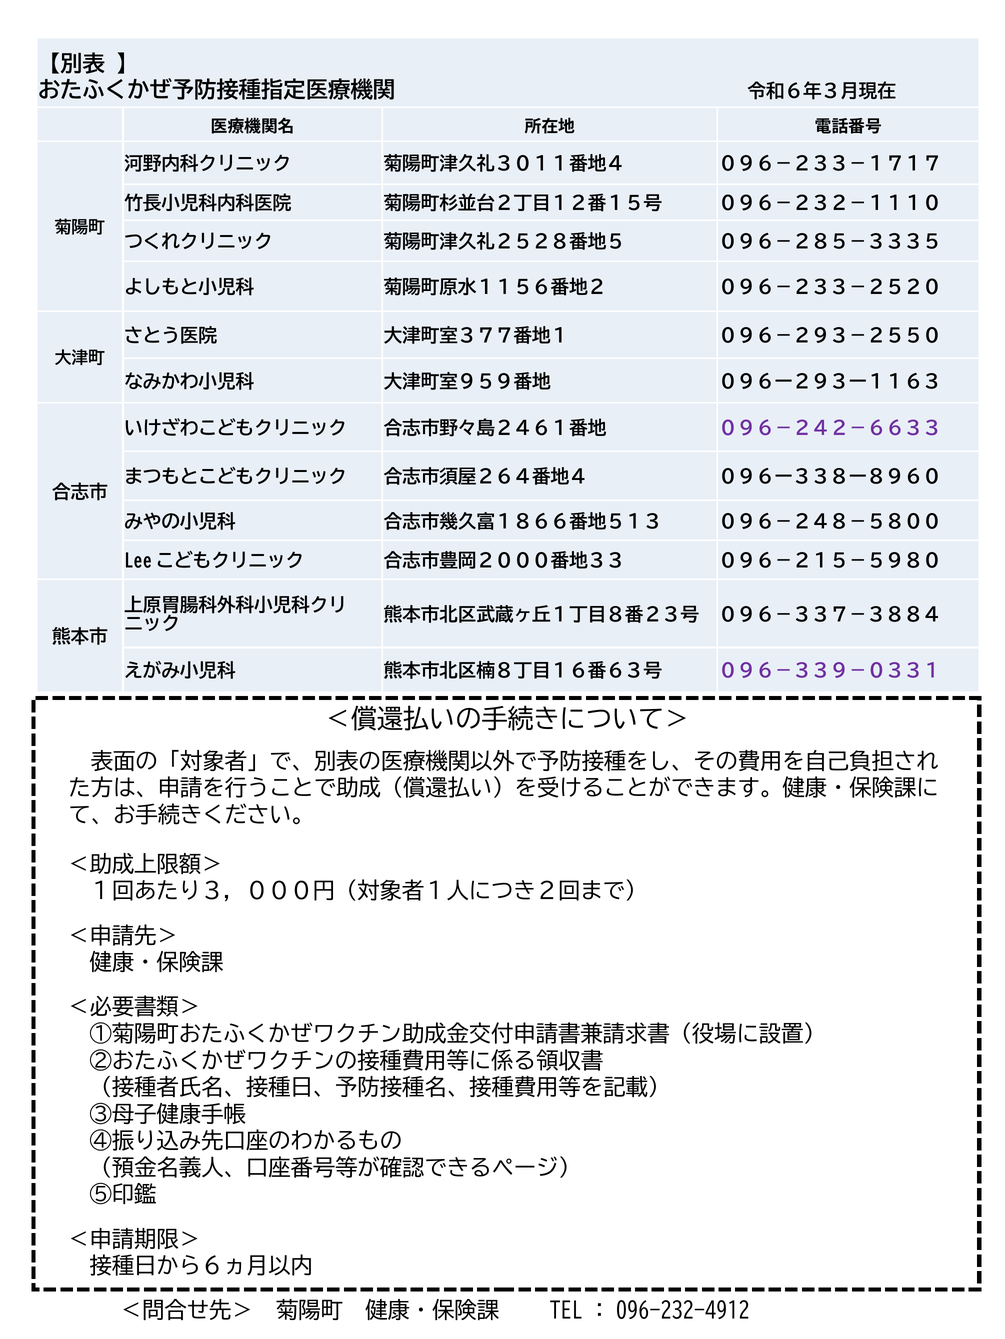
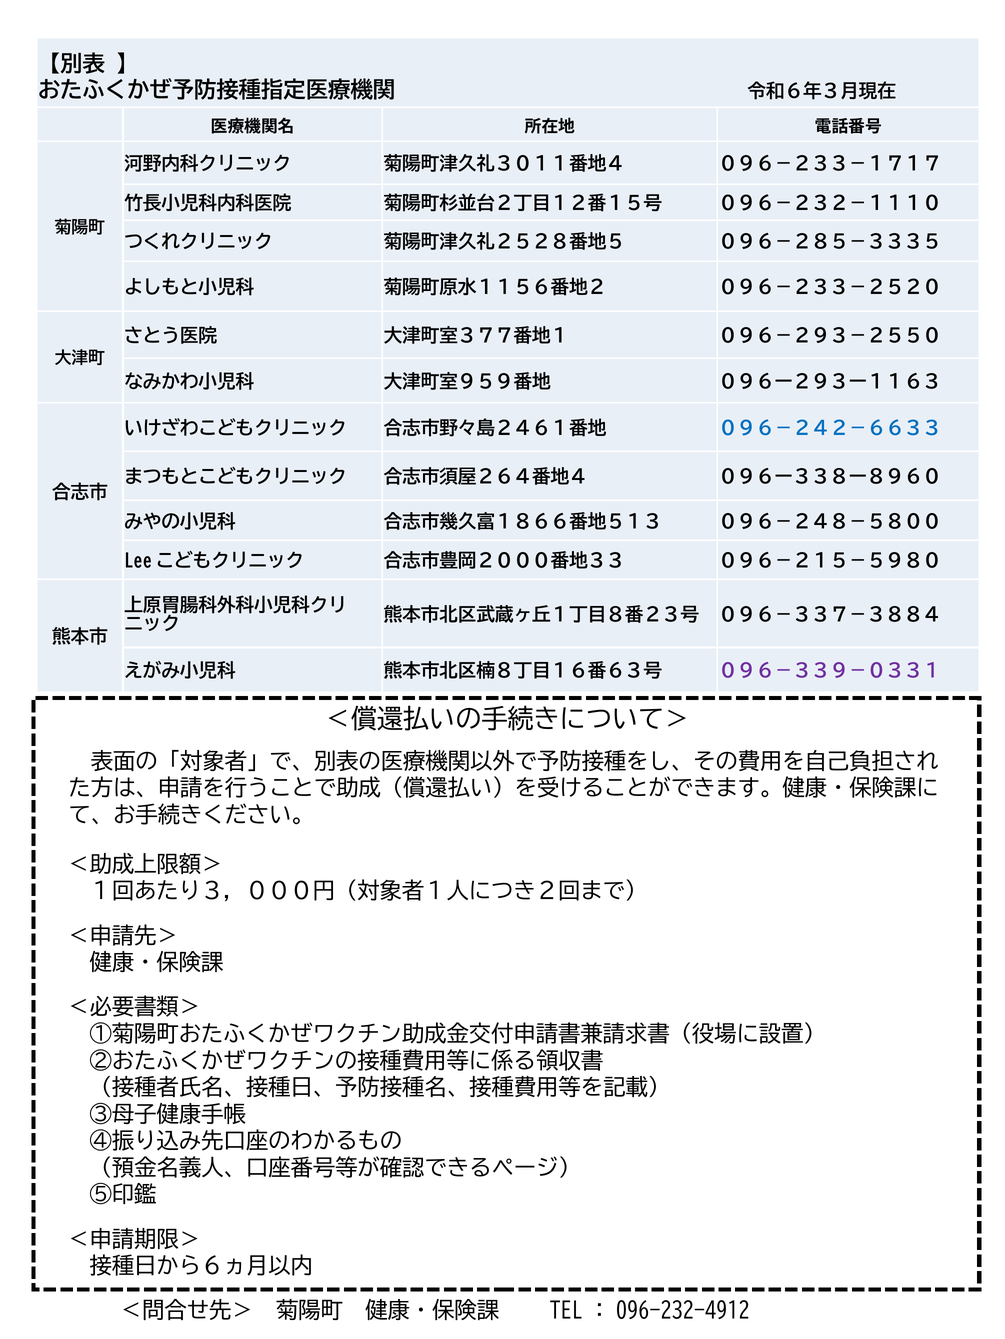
０９６－２４２－６６３３ colour: purple -> blue
